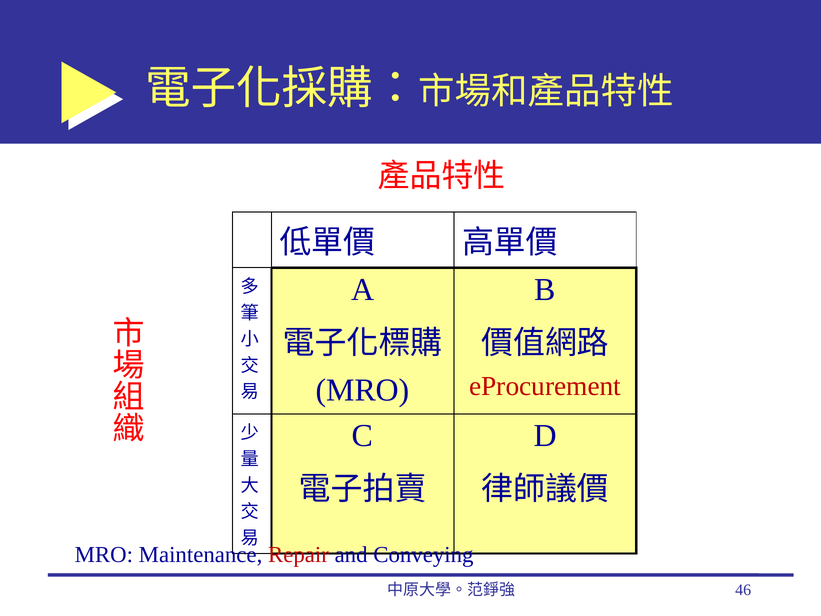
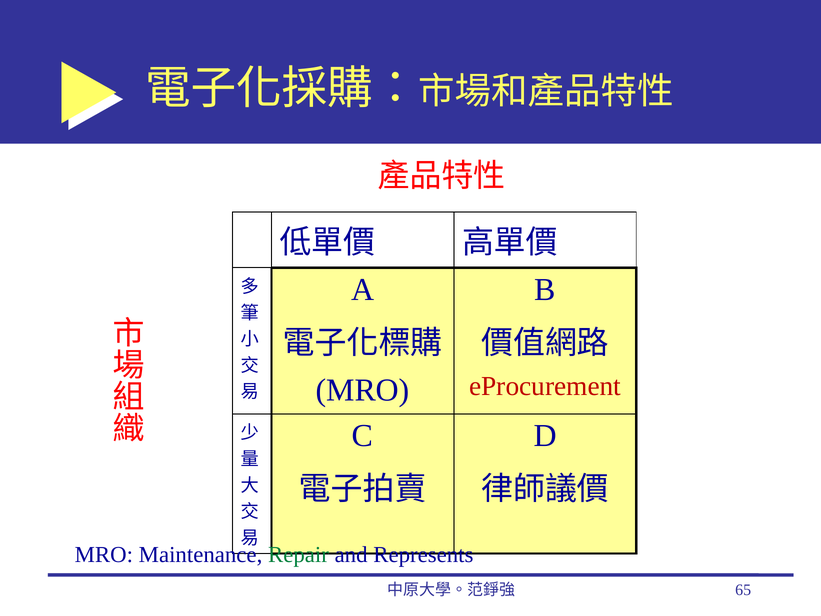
Repair colour: red -> green
Conveying: Conveying -> Represents
46: 46 -> 65
